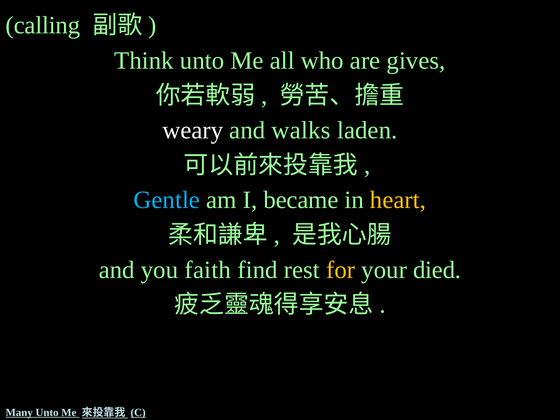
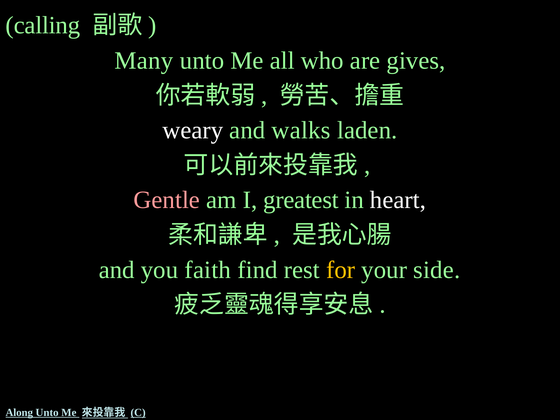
Think: Think -> Many
Gentle colour: light blue -> pink
became: became -> greatest
heart colour: yellow -> white
died: died -> side
Many: Many -> Along
